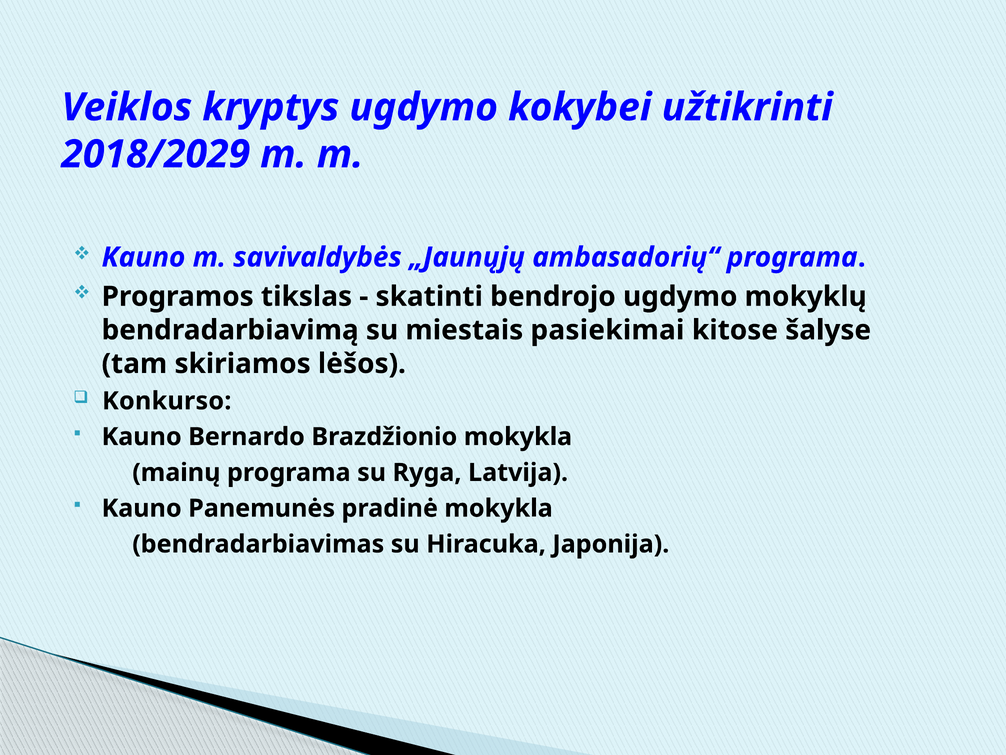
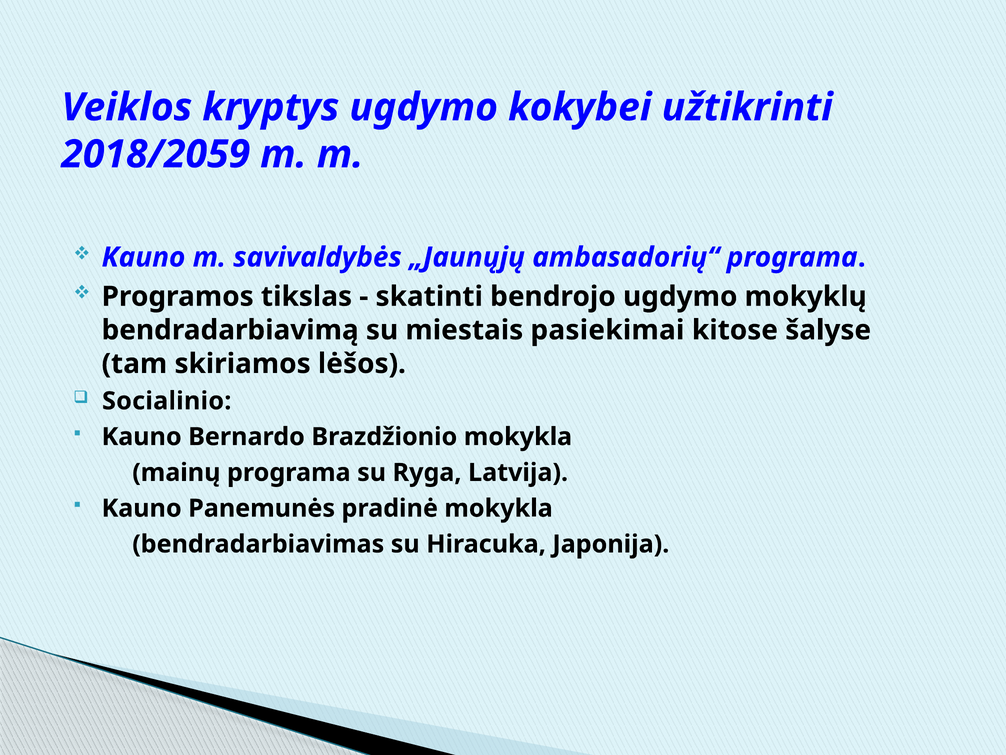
2018/2029: 2018/2029 -> 2018/2059
Konkurso: Konkurso -> Socialinio
